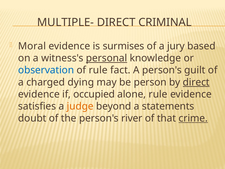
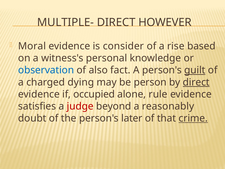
CRIMINAL: CRIMINAL -> HOWEVER
surmises: surmises -> consider
jury: jury -> rise
personal underline: present -> none
of rule: rule -> also
guilt underline: none -> present
judge colour: orange -> red
statements: statements -> reasonably
river: river -> later
